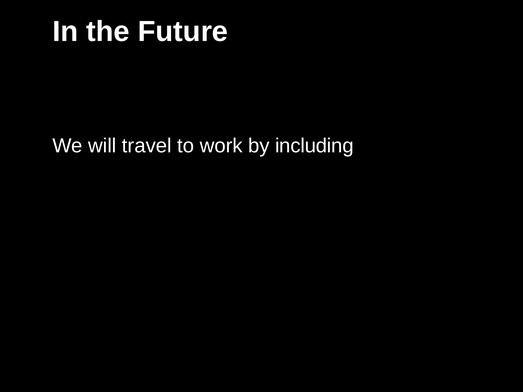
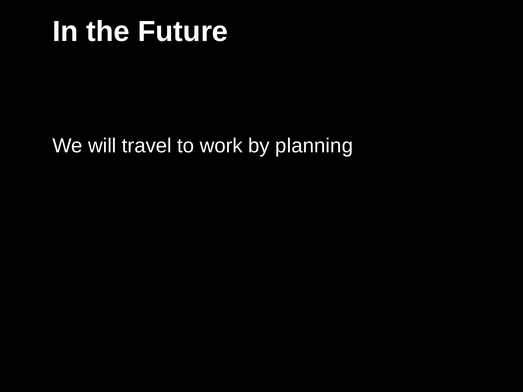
including: including -> planning
